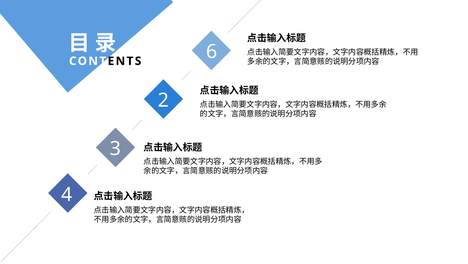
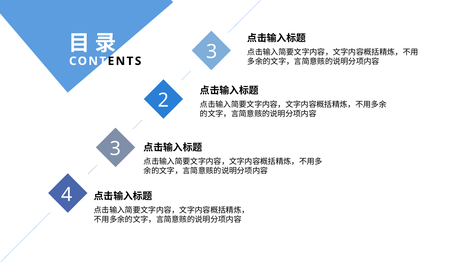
CONTENTS 6: 6 -> 3
